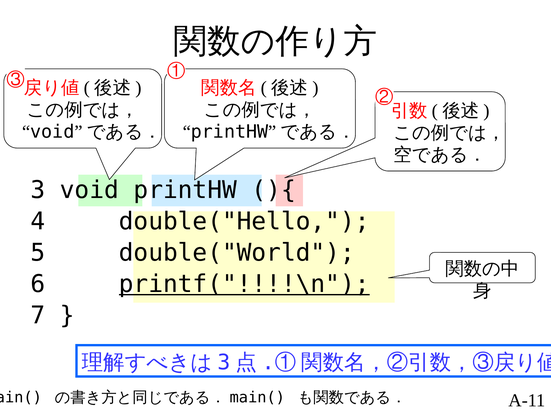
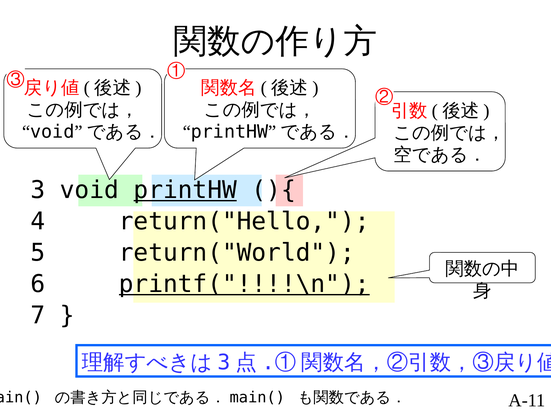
printHW underline: none -> present
double("Hello: double("Hello -> return("Hello
double("World: double("World -> return("World
